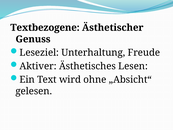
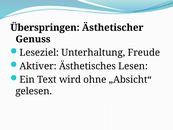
Textbezogene: Textbezogene -> Überspringen
